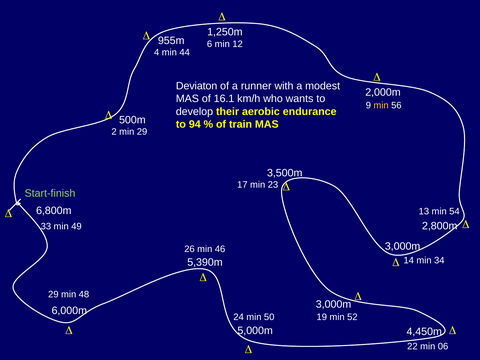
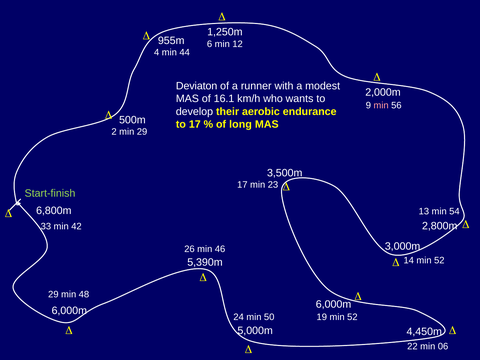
min at (381, 105) colour: yellow -> pink
to 94: 94 -> 17
train: train -> long
49: 49 -> 42
14 min 34: 34 -> 52
3,000m at (334, 304): 3,000m -> 6,000m
